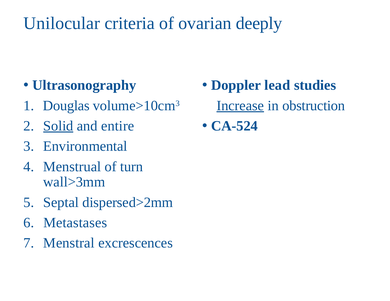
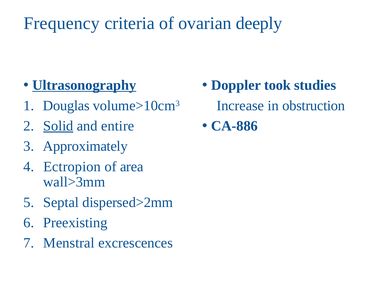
Unilocular: Unilocular -> Frequency
Ultrasonography underline: none -> present
lead: lead -> took
Increase underline: present -> none
CA-524: CA-524 -> CA-886
Environmental: Environmental -> Approximately
Menstrual: Menstrual -> Ectropion
turn: turn -> area
Metastases: Metastases -> Preexisting
